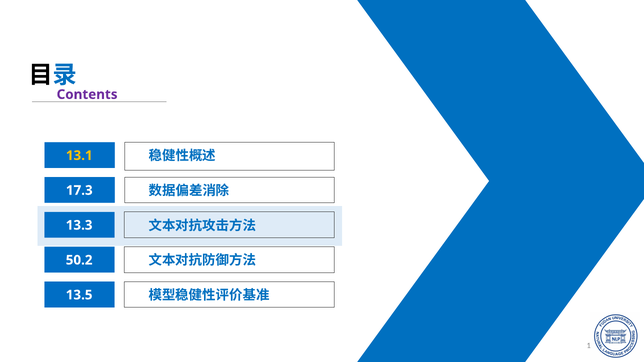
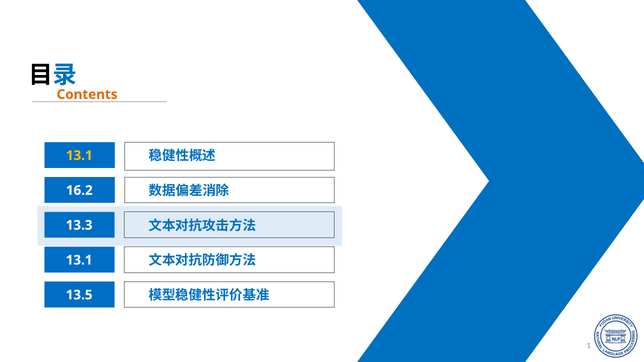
Contents colour: purple -> orange
17.3: 17.3 -> 16.2
50.2 at (79, 260): 50.2 -> 13.1
